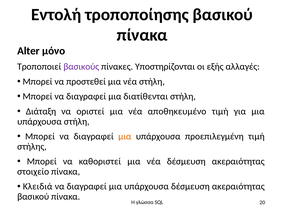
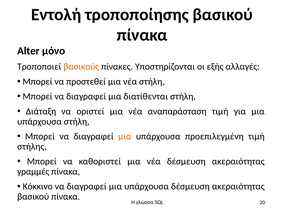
βασικούς colour: purple -> orange
αποθηκευμένο: αποθηκευμένο -> αναπαράσταση
στοιχείο: στοιχείο -> γραμμές
Κλειδιά: Κλειδιά -> Κόκκινο
